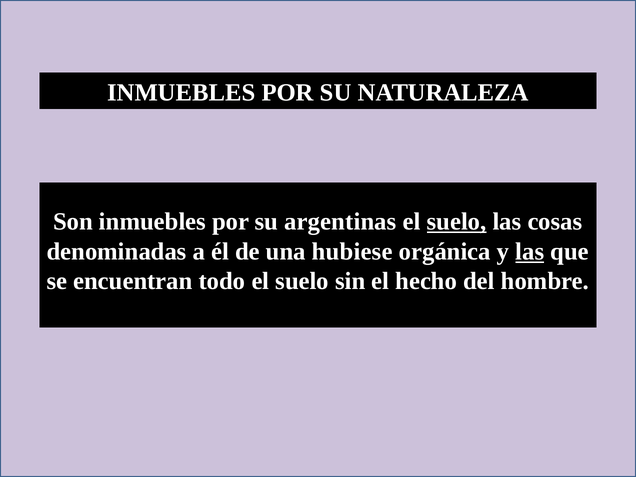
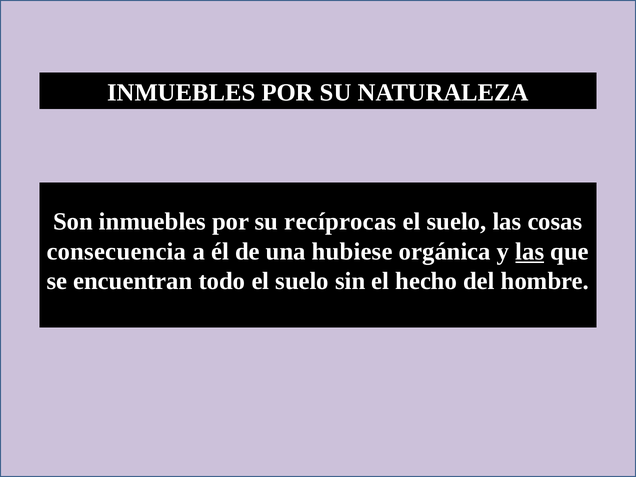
argentinas: argentinas -> recíprocas
suelo at (457, 222) underline: present -> none
denominadas: denominadas -> consecuencia
